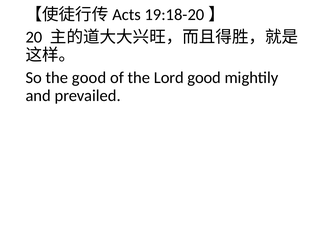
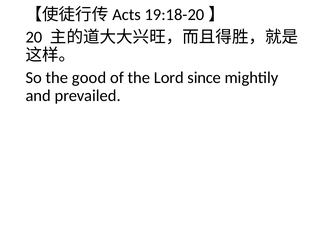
Lord good: good -> since
